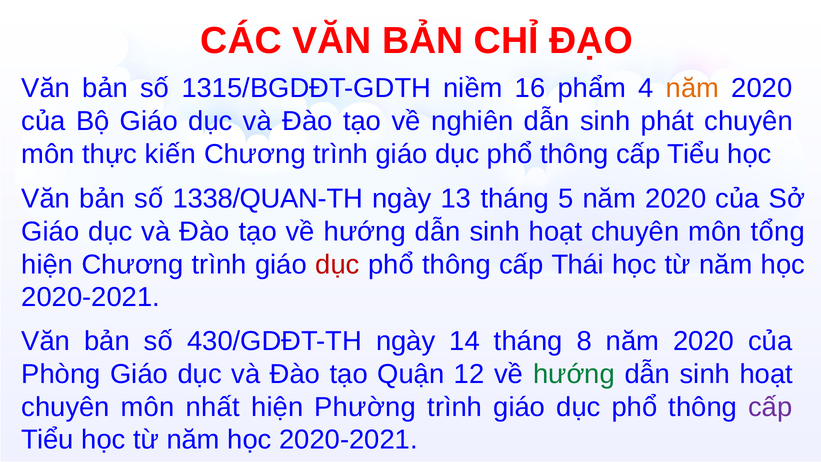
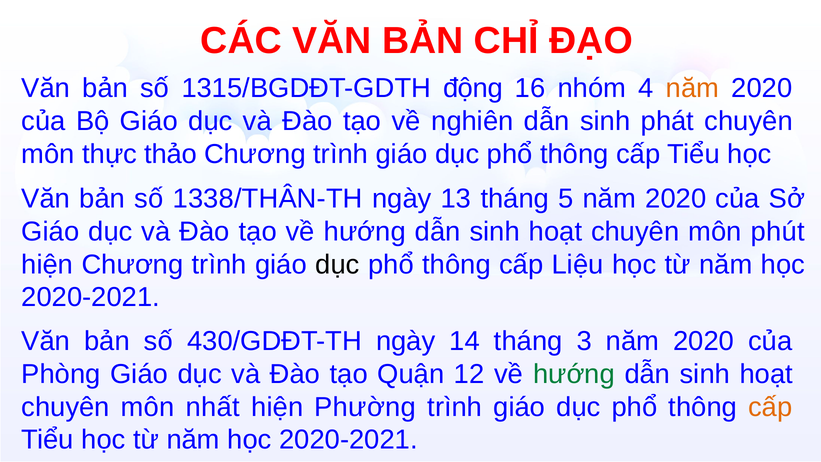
niềm: niềm -> động
phẩm: phẩm -> nhóm
kiến: kiến -> thảo
1338/QUAN-TH: 1338/QUAN-TH -> 1338/THÂN-TH
tổng: tổng -> phút
dục at (337, 264) colour: red -> black
Thái: Thái -> Liệu
8: 8 -> 3
cấp at (770, 407) colour: purple -> orange
